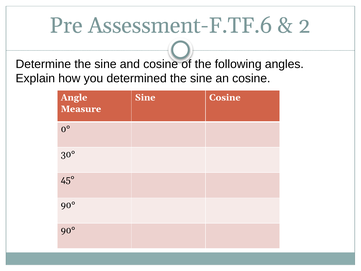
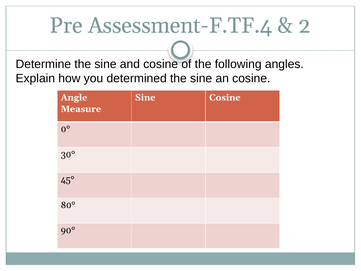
Assessment-F.TF.6: Assessment-F.TF.6 -> Assessment-F.TF.4
90° at (68, 205): 90° -> 80°
